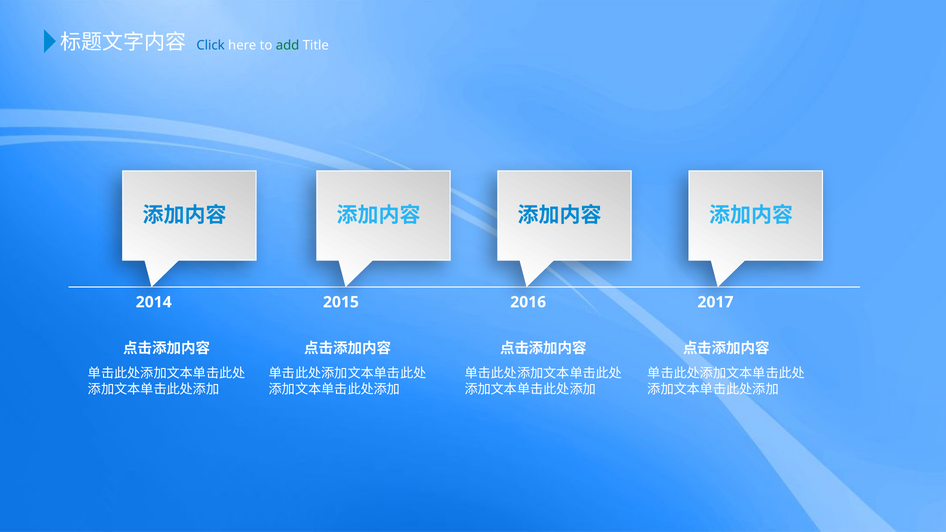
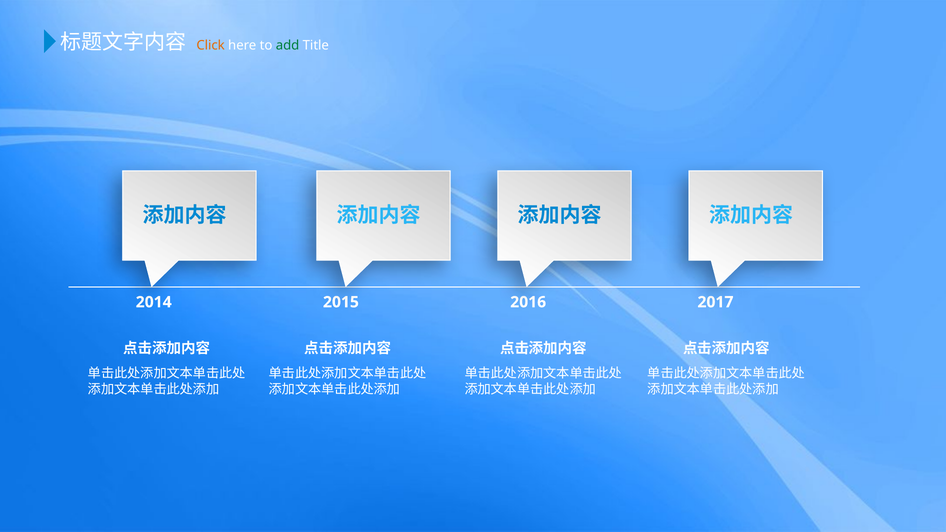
Click colour: blue -> orange
